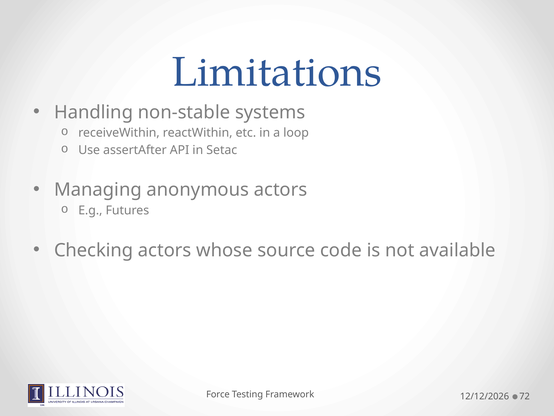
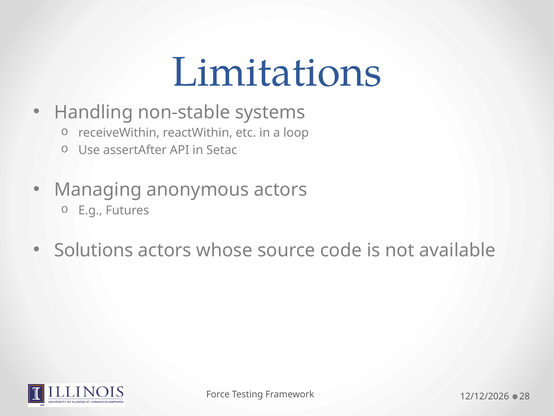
Checking: Checking -> Solutions
72: 72 -> 28
